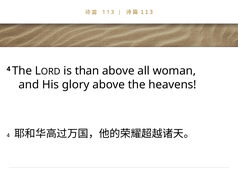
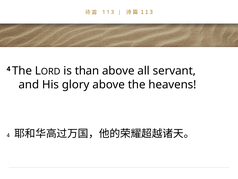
woman: woman -> servant
